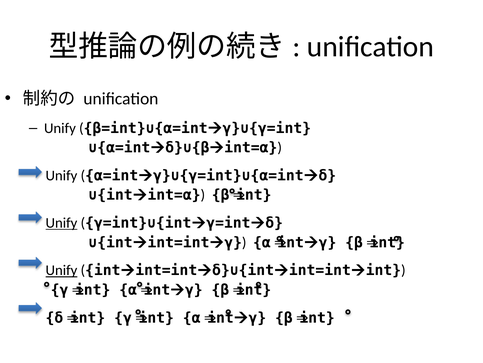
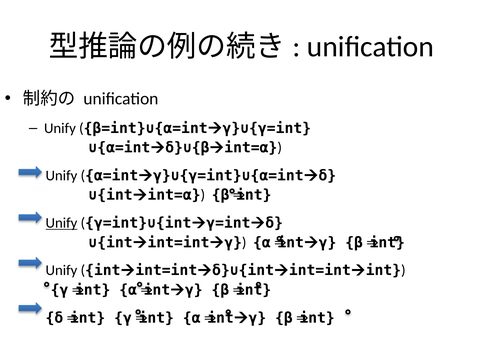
Unify at (61, 270) underline: present -> none
